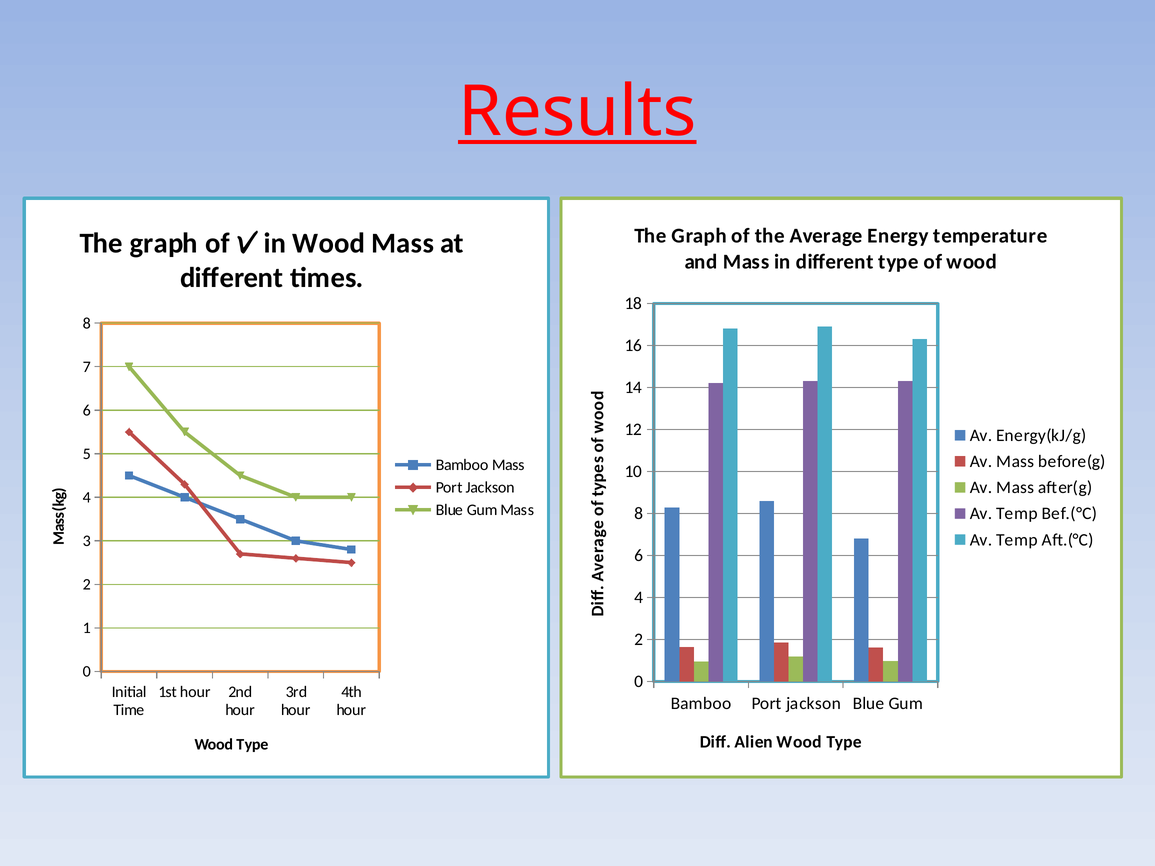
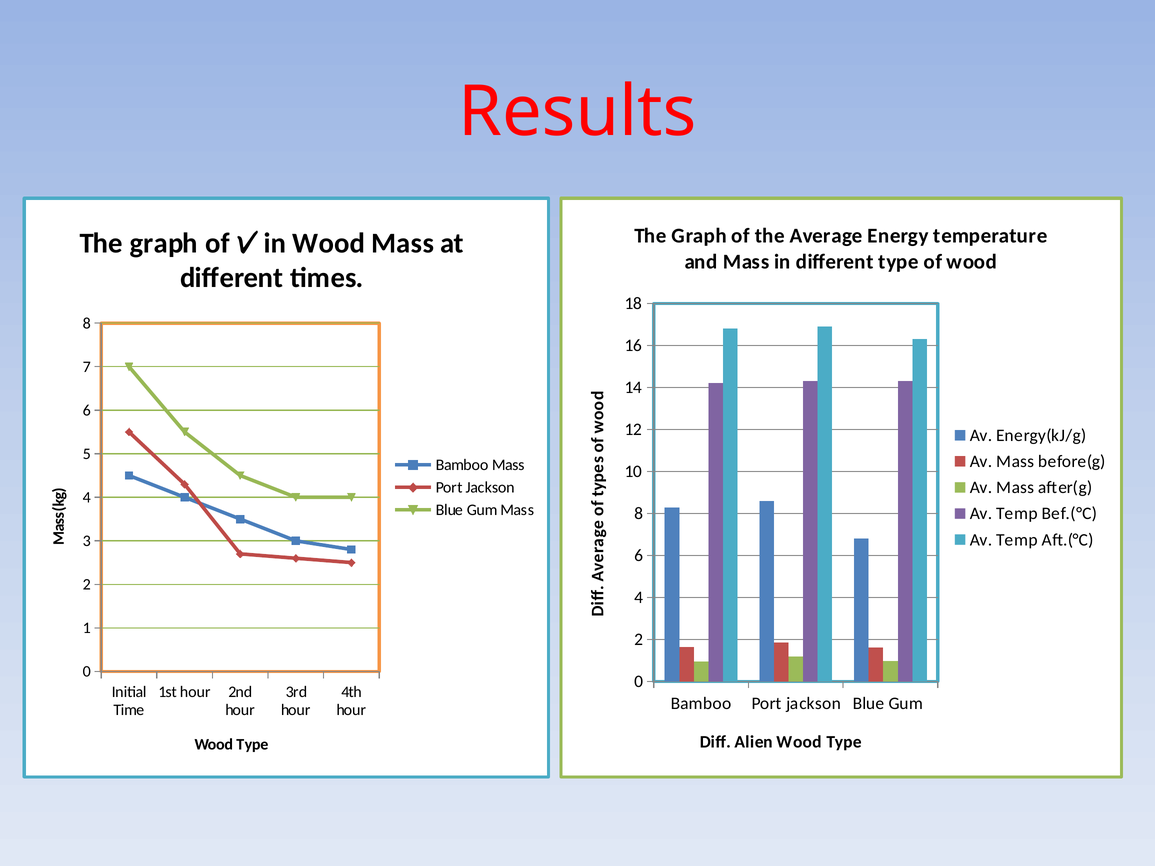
Results underline: present -> none
